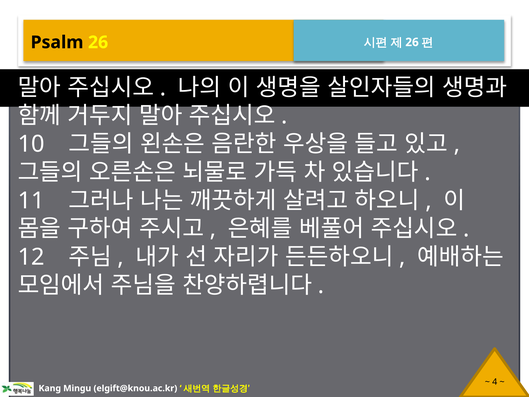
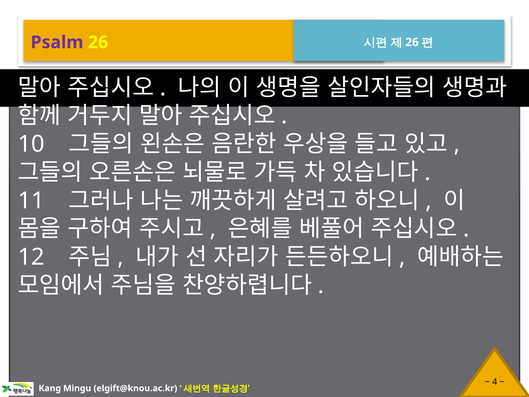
Psalm colour: black -> purple
